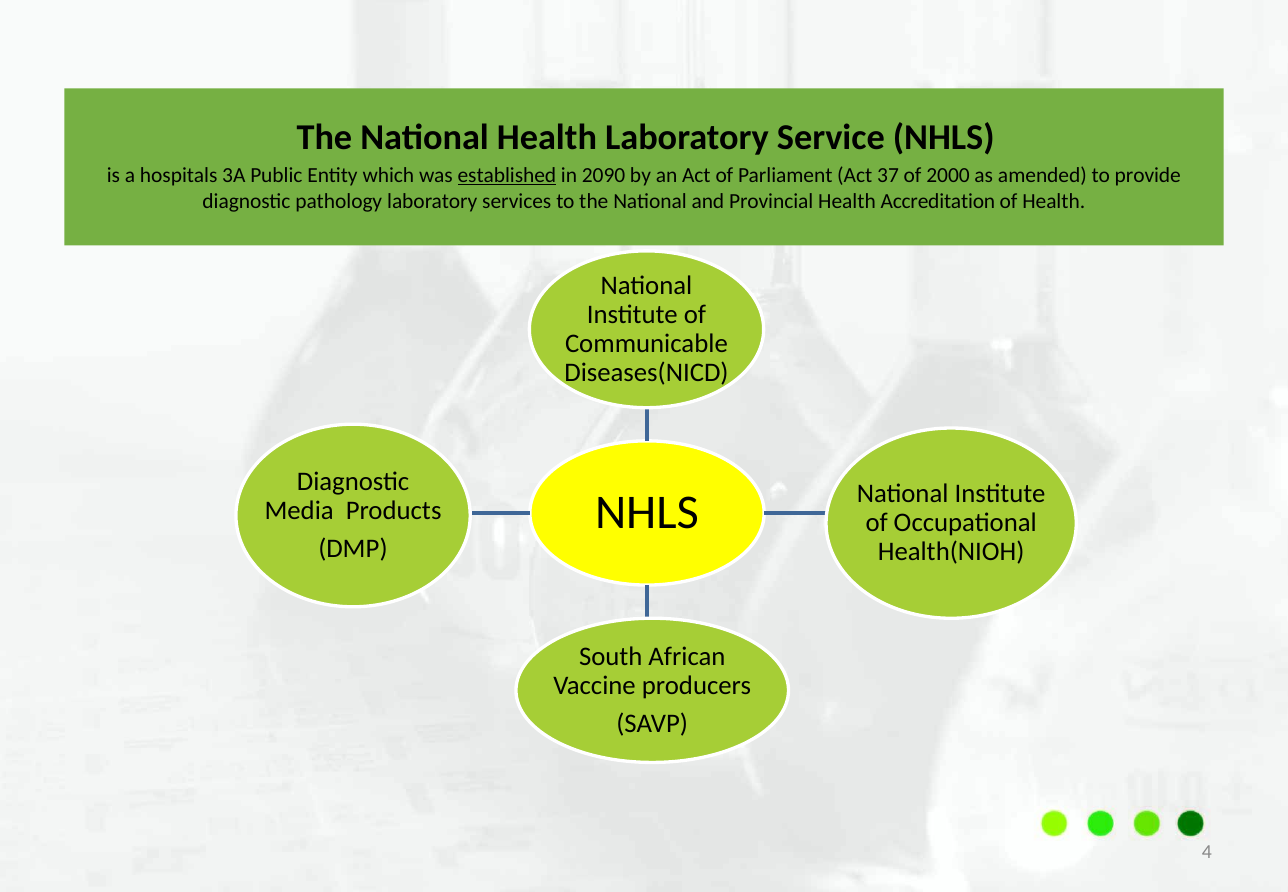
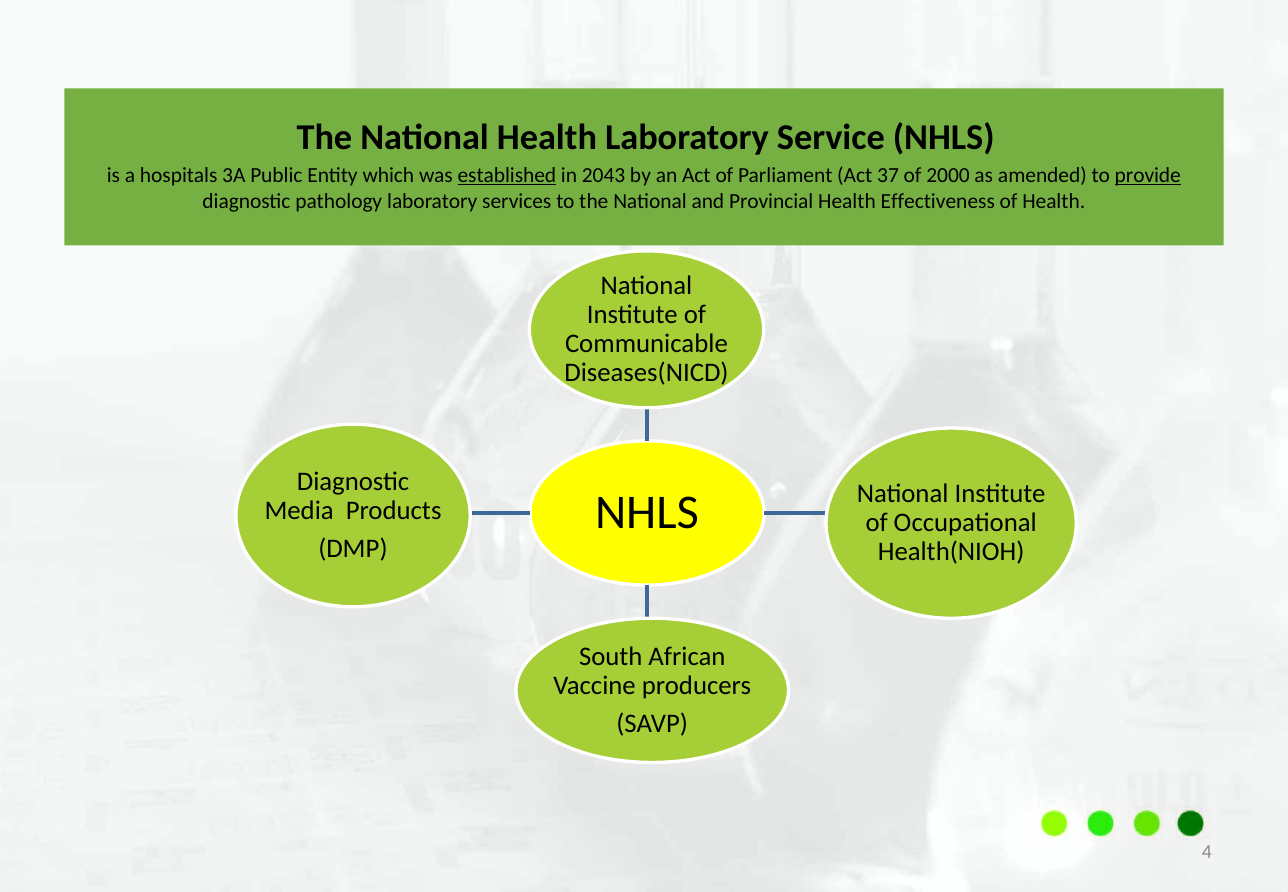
2090: 2090 -> 2043
provide underline: none -> present
Accreditation: Accreditation -> Effectiveness
